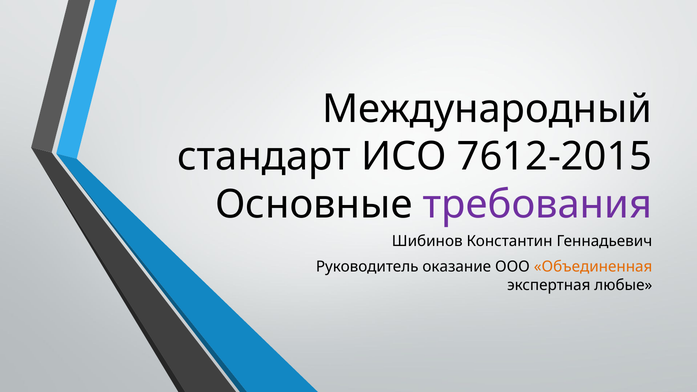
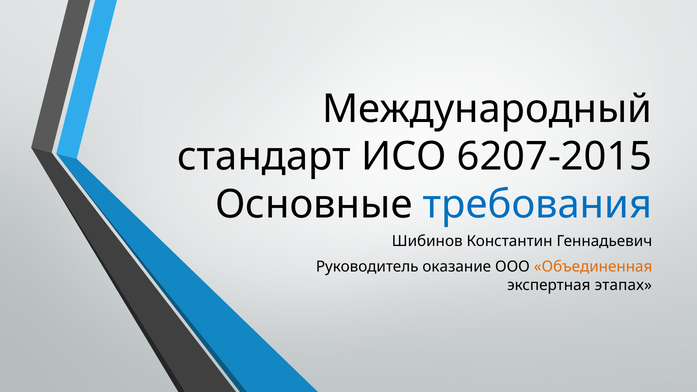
7612-2015: 7612-2015 -> 6207-2015
требования colour: purple -> blue
любые: любые -> этапах
